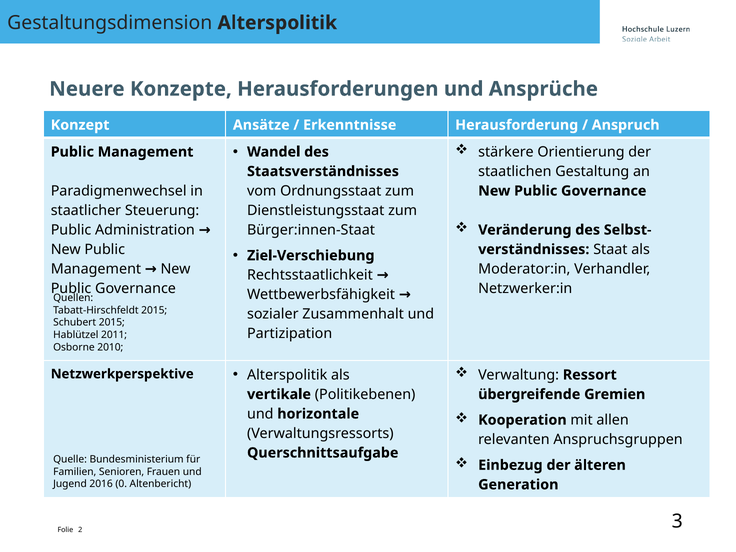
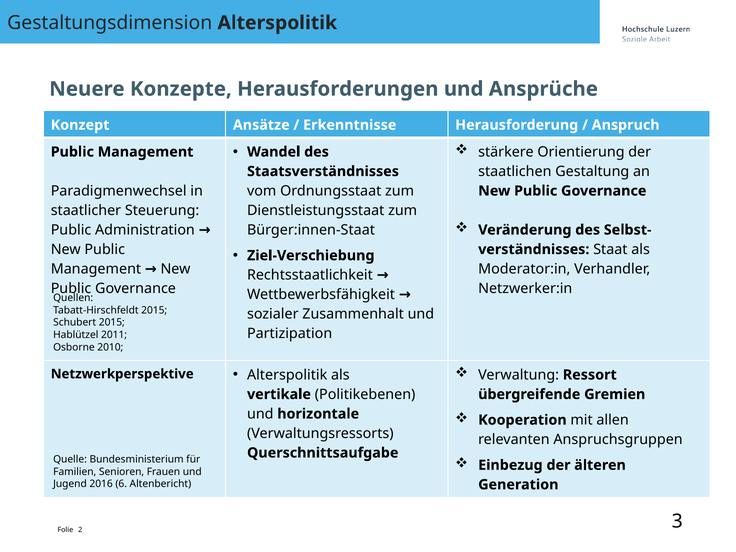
0: 0 -> 6
